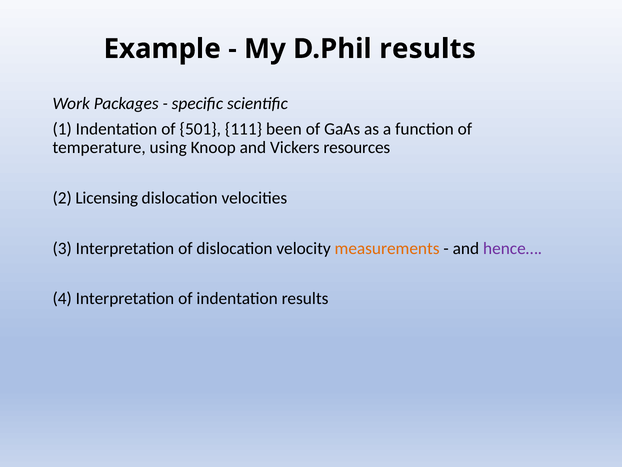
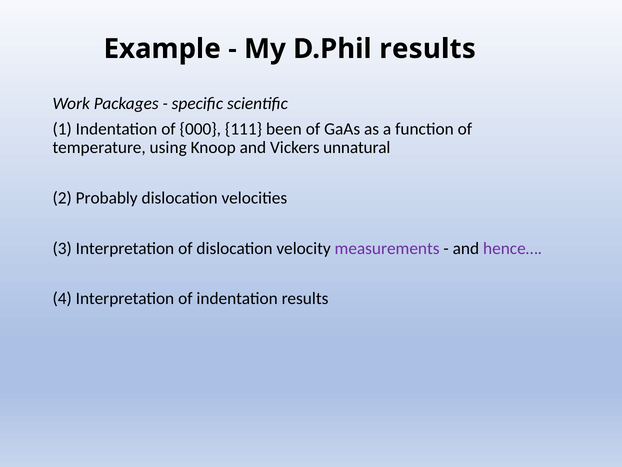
501: 501 -> 000
resources: resources -> unnatural
Licensing: Licensing -> Probably
measurements colour: orange -> purple
